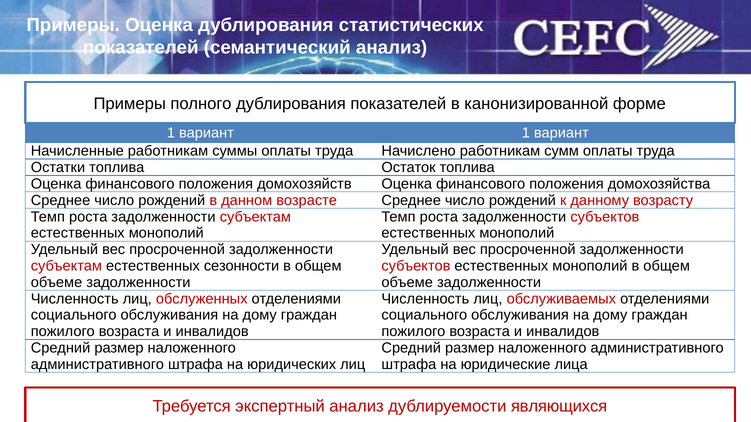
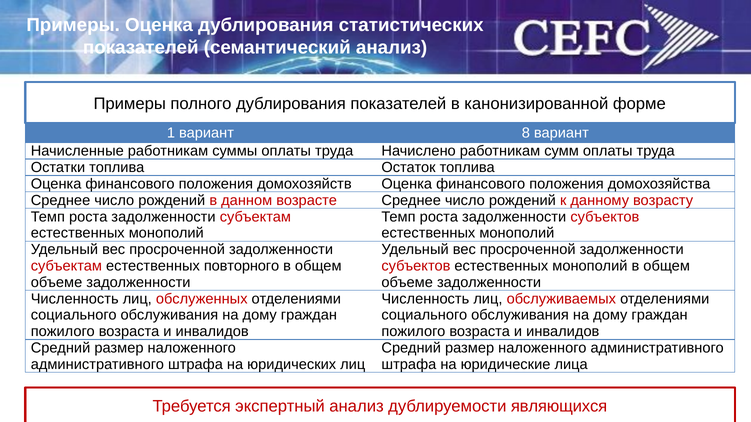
вариант 1: 1 -> 8
сезонности: сезонности -> повторного
